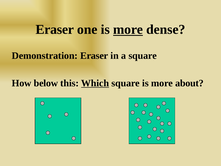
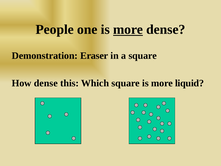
Eraser at (55, 29): Eraser -> People
How below: below -> dense
Which underline: present -> none
about: about -> liquid
